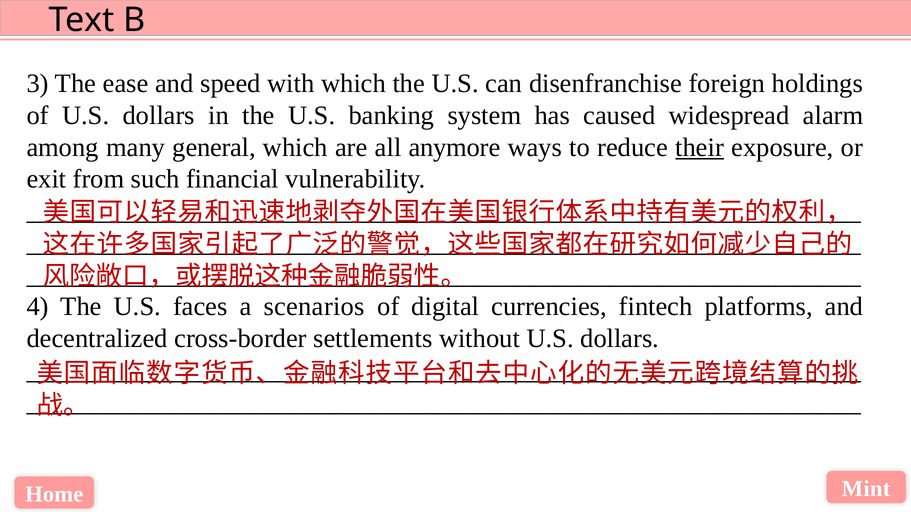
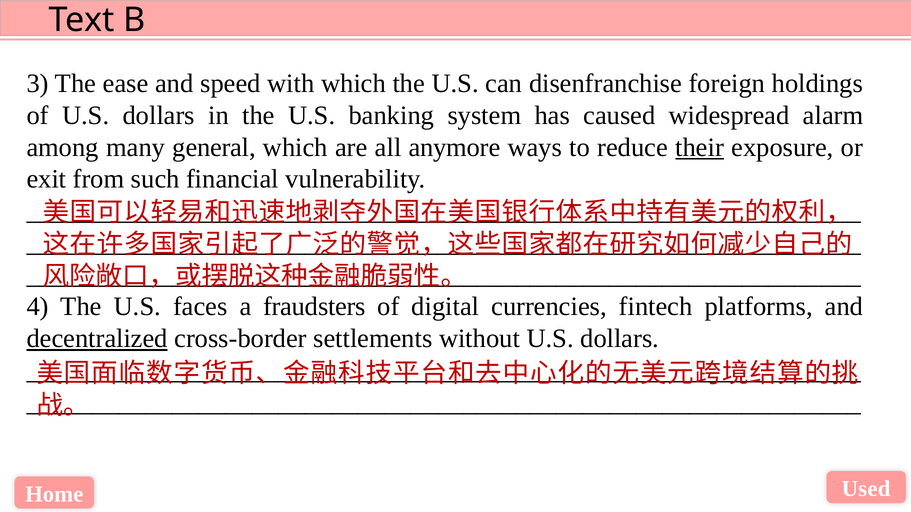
scenarios: scenarios -> fraudsters
decentralized underline: none -> present
Mint: Mint -> Used
